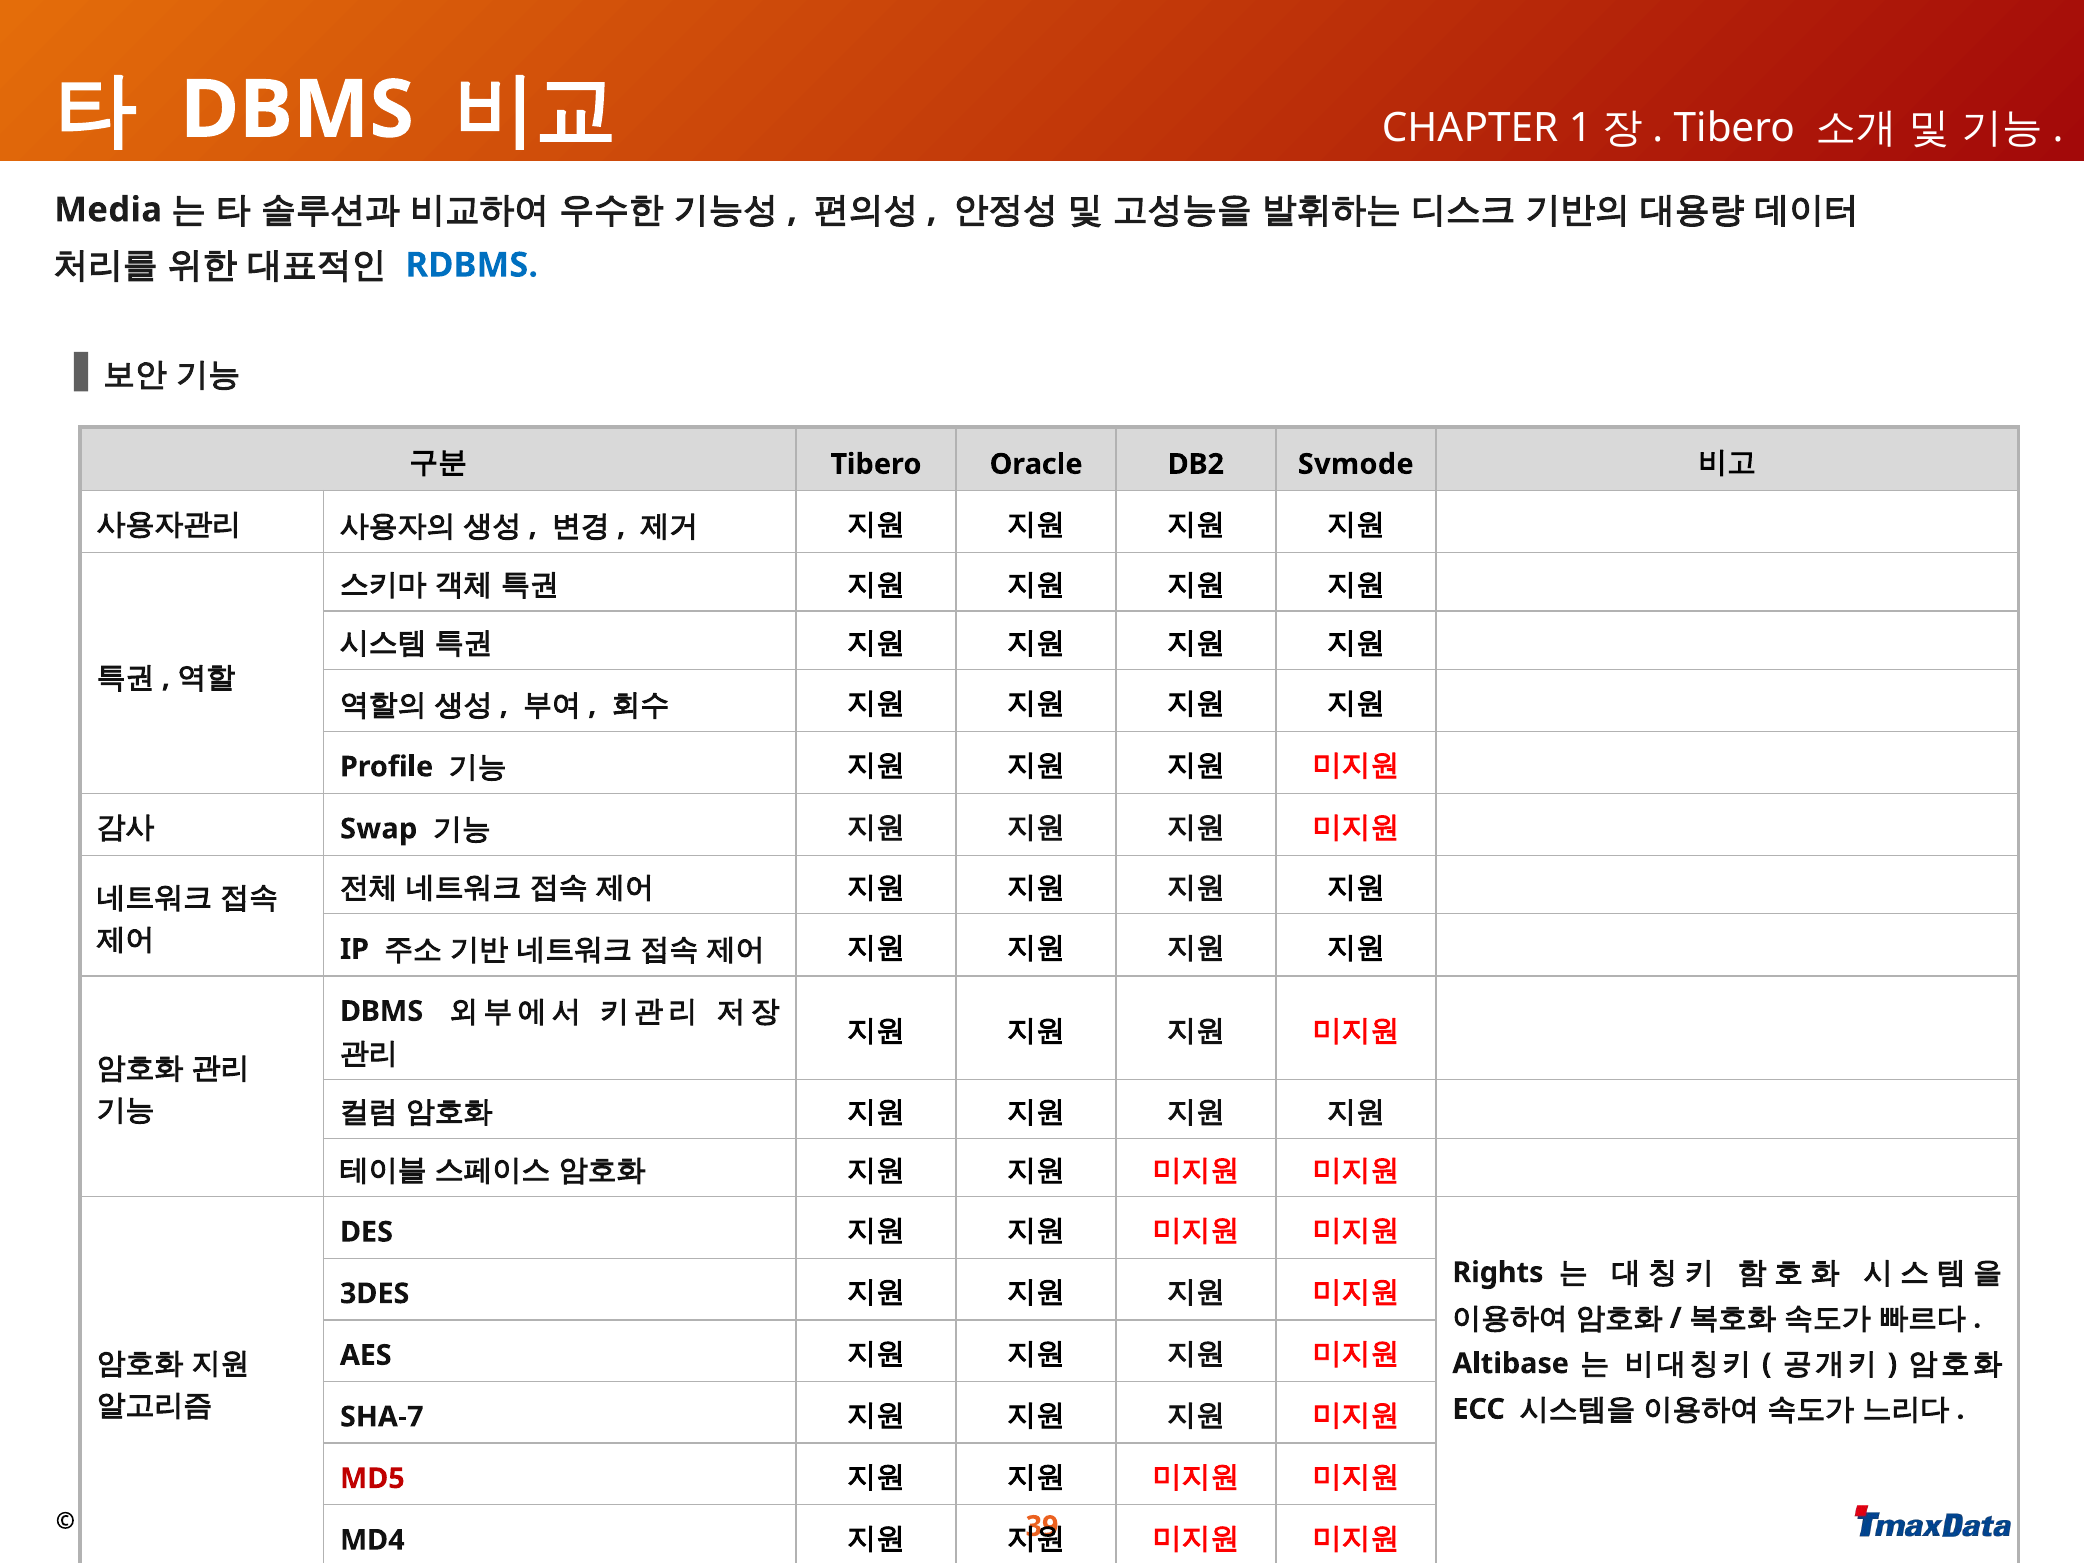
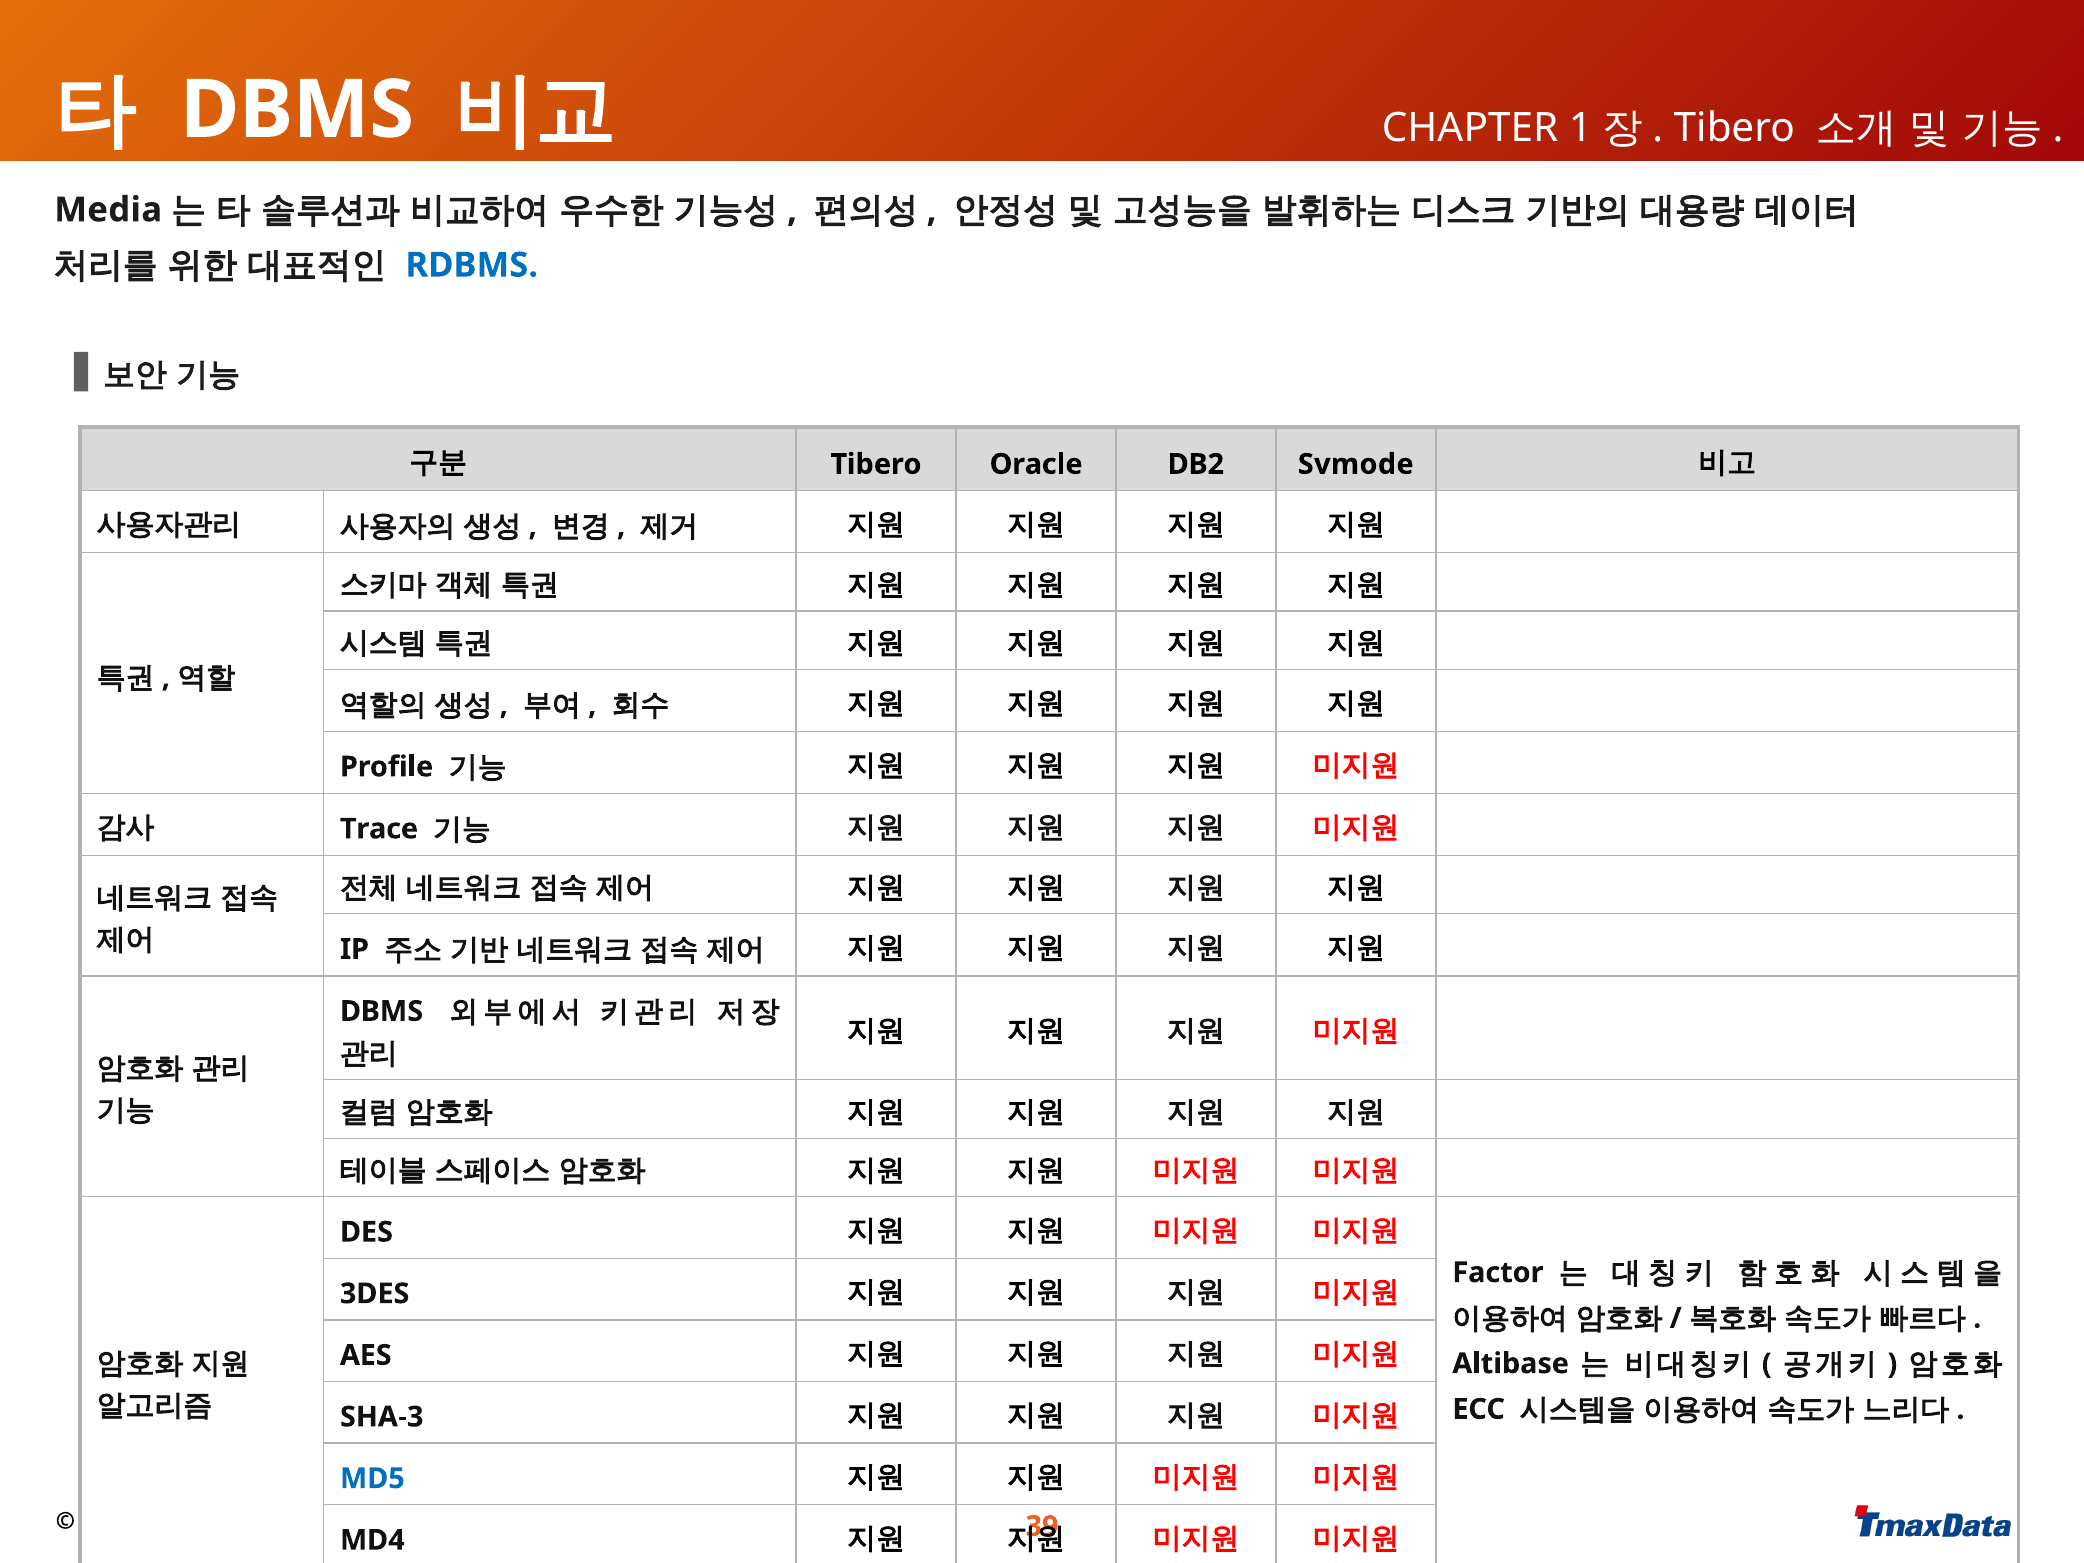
Swap: Swap -> Trace
Rights at (1498, 1273): Rights -> Factor
SHA-7: SHA-7 -> SHA-3
MD5 colour: red -> blue
